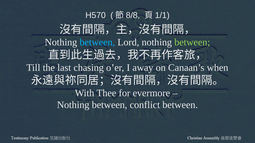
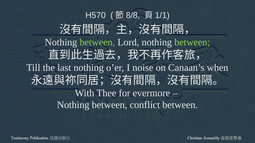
between at (97, 42) colour: light blue -> light green
last chasing: chasing -> nothing
away: away -> noise
